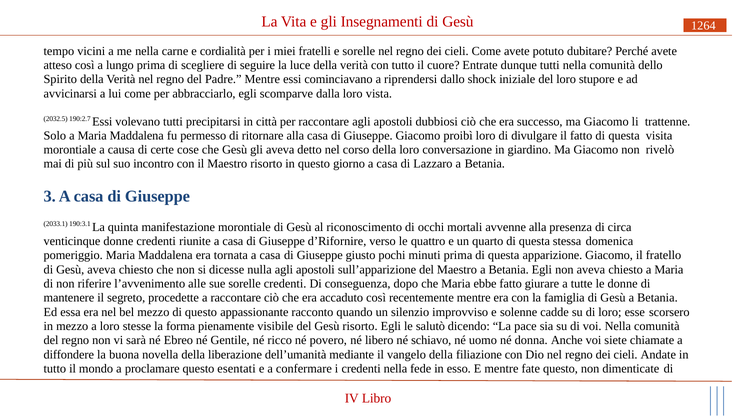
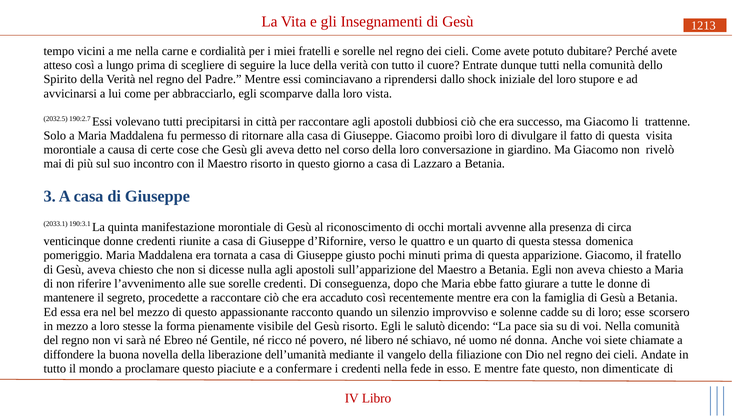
1264: 1264 -> 1213
esentati: esentati -> piaciute
